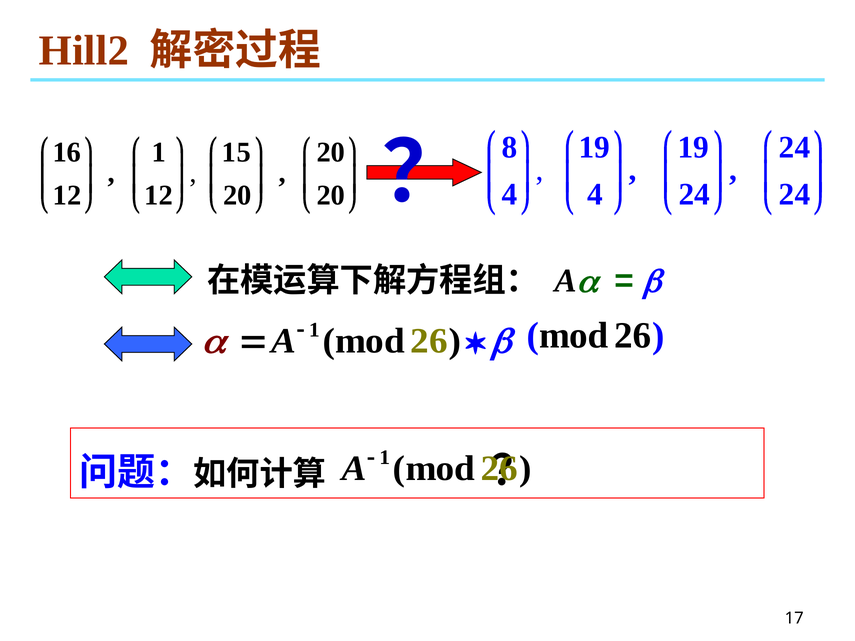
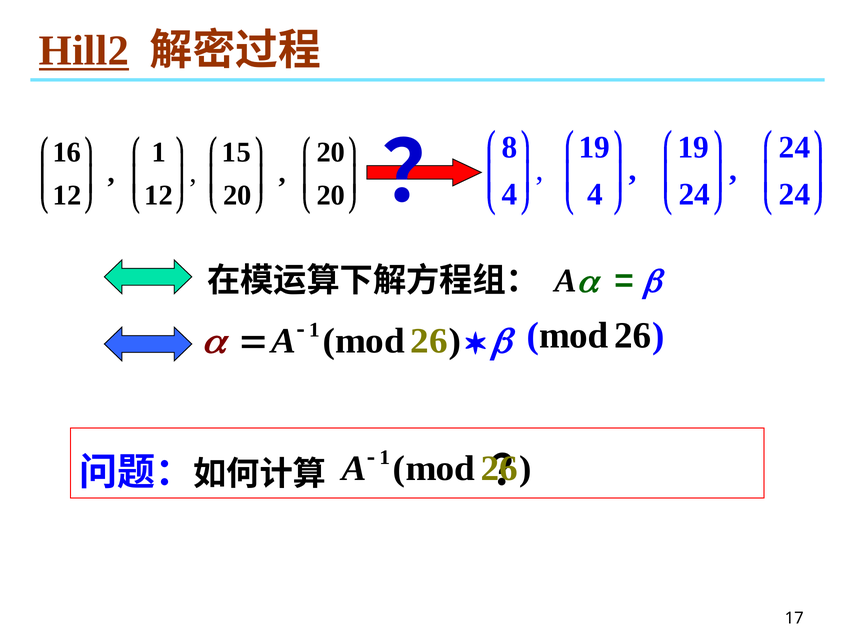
Hill2 underline: none -> present
